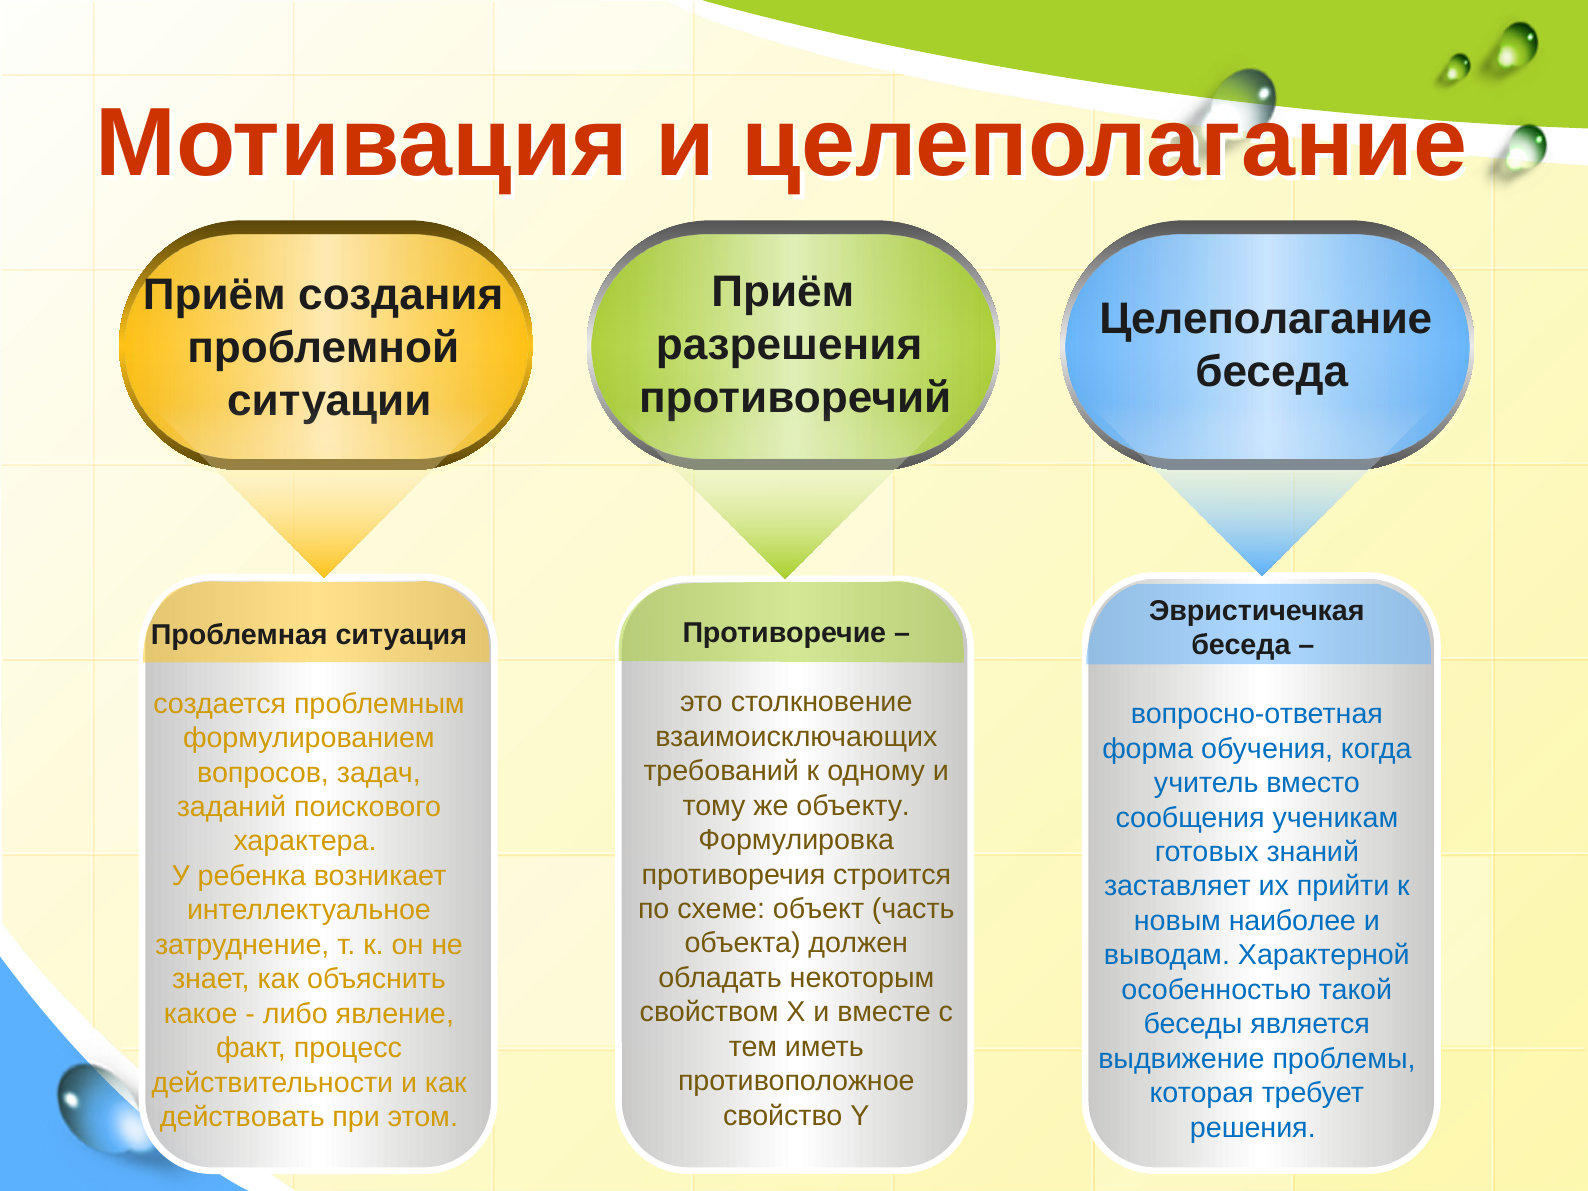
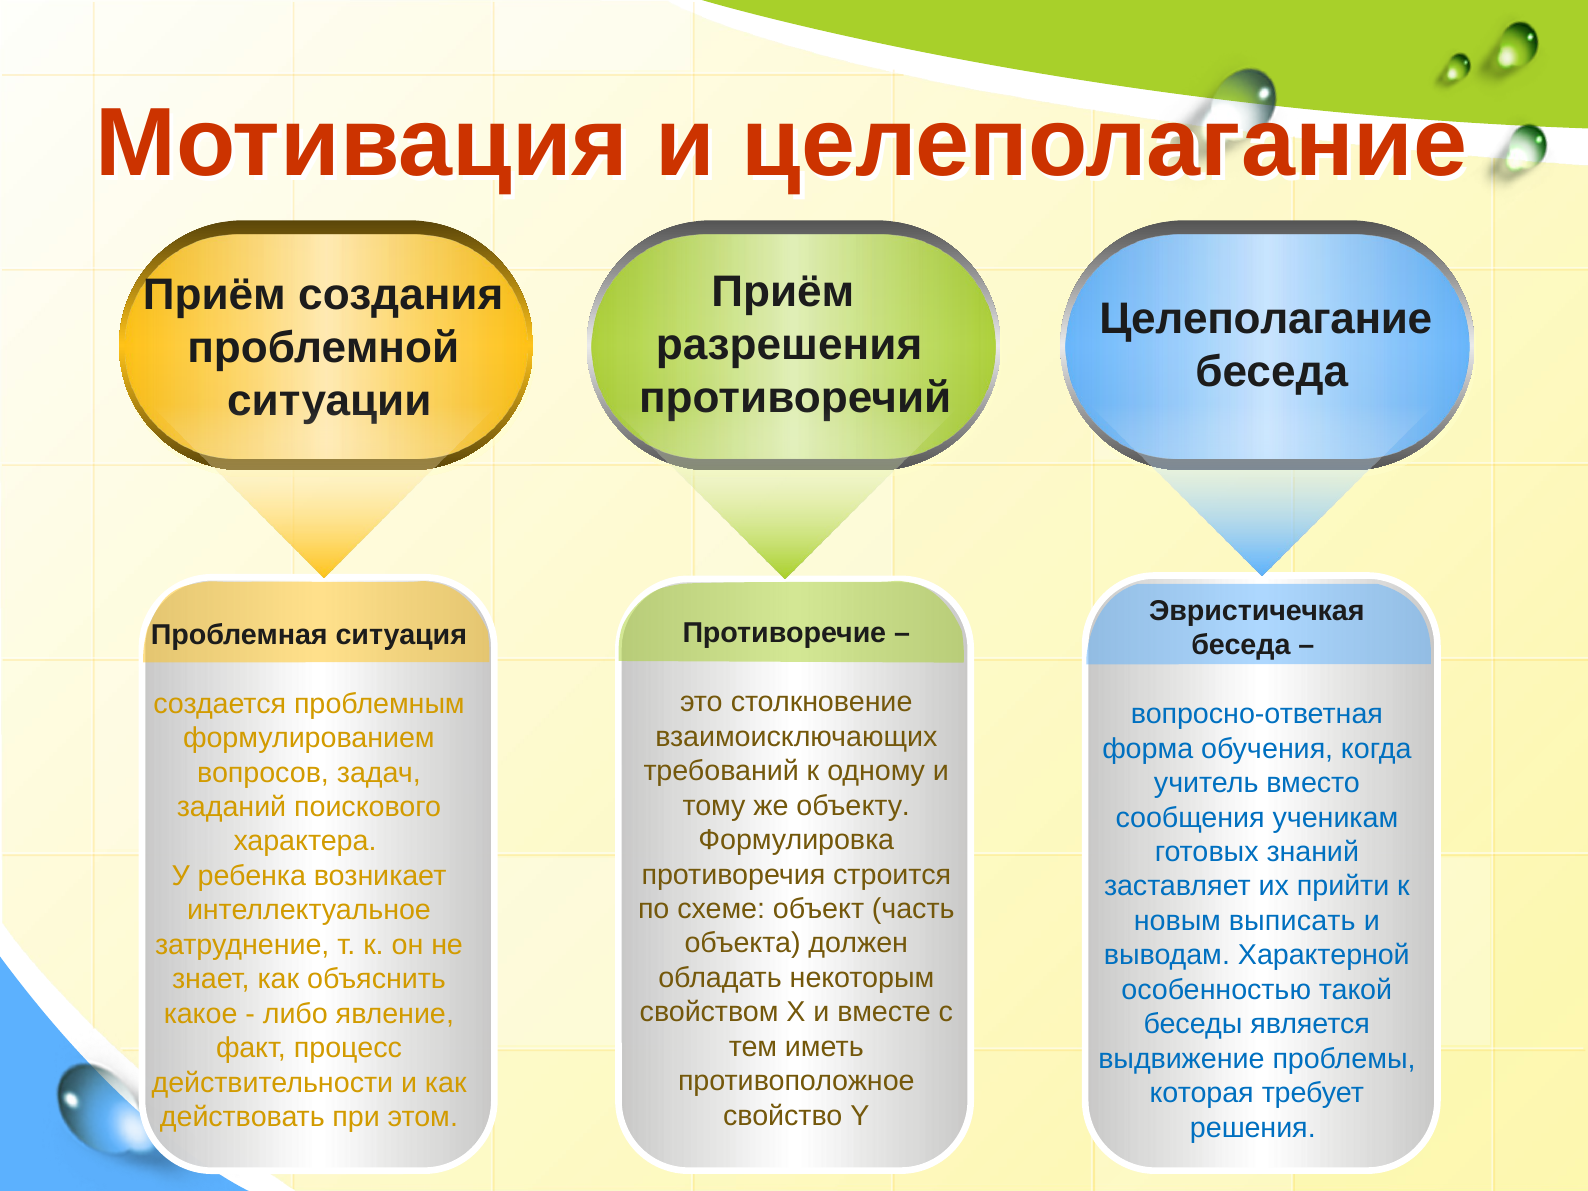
наиболее: наиболее -> выписать
